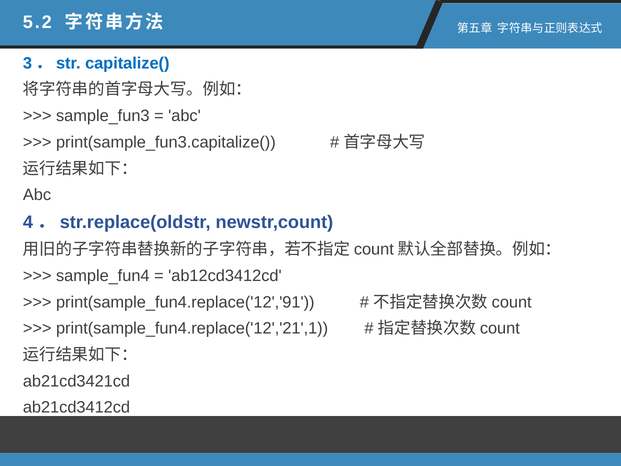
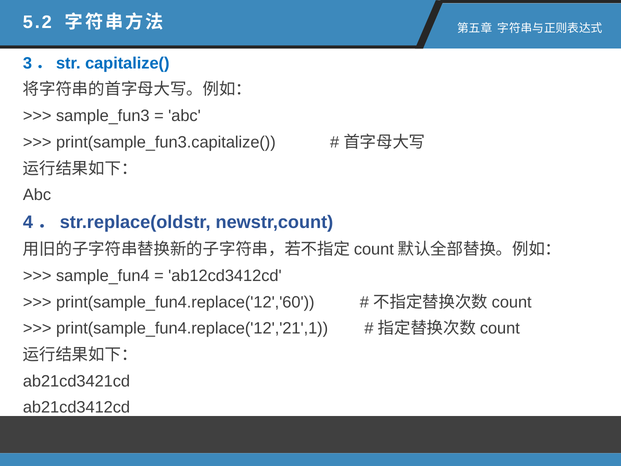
print(sample_fun4.replace('12','91: print(sample_fun4.replace('12','91 -> print(sample_fun4.replace('12','60
